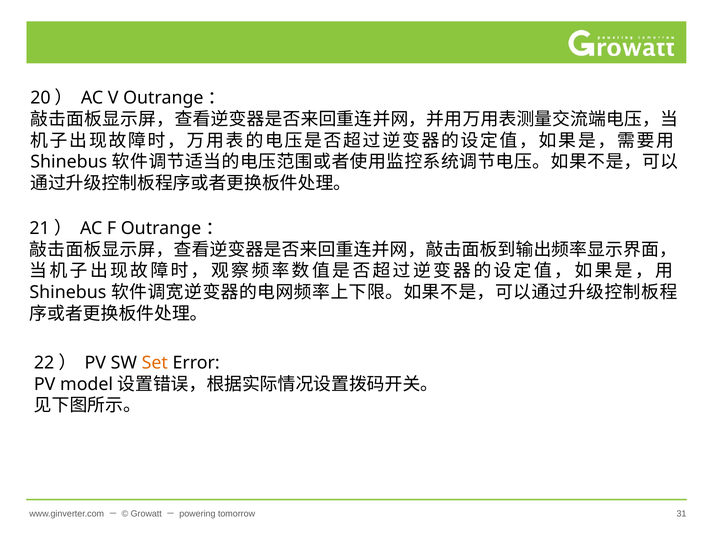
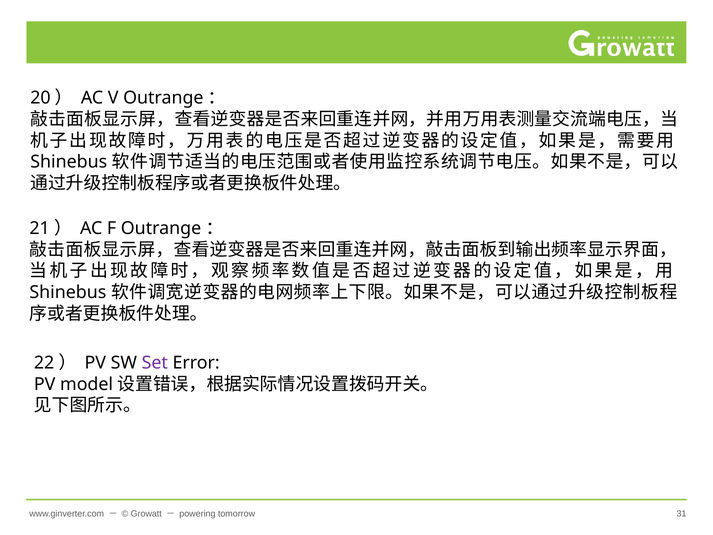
Set colour: orange -> purple
